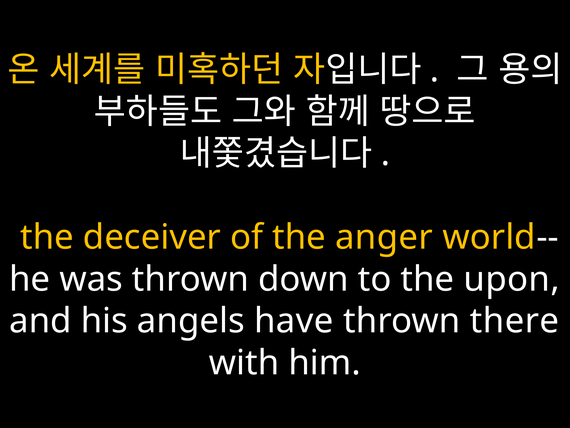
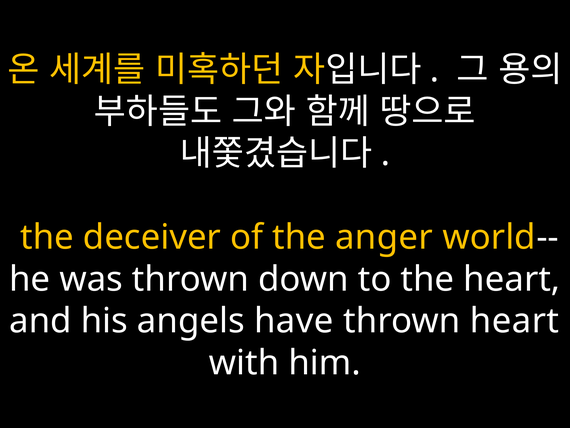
the upon: upon -> heart
thrown there: there -> heart
